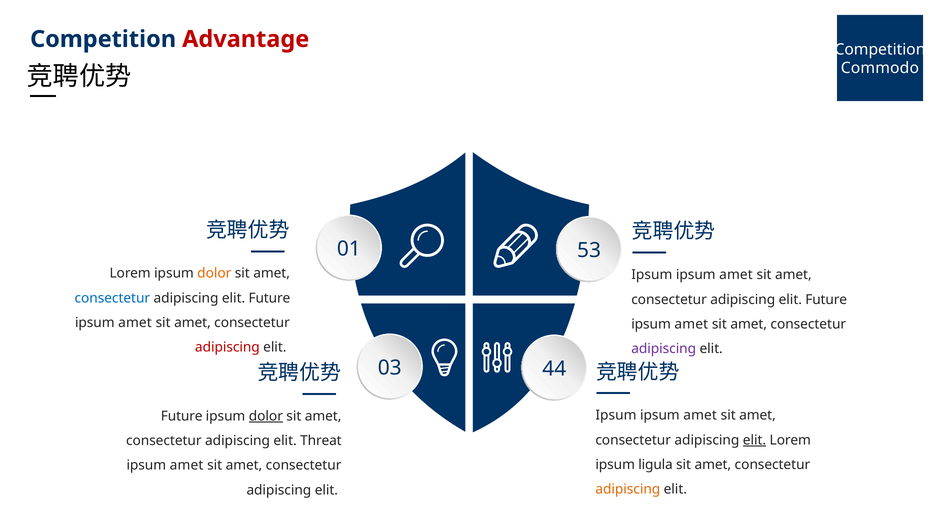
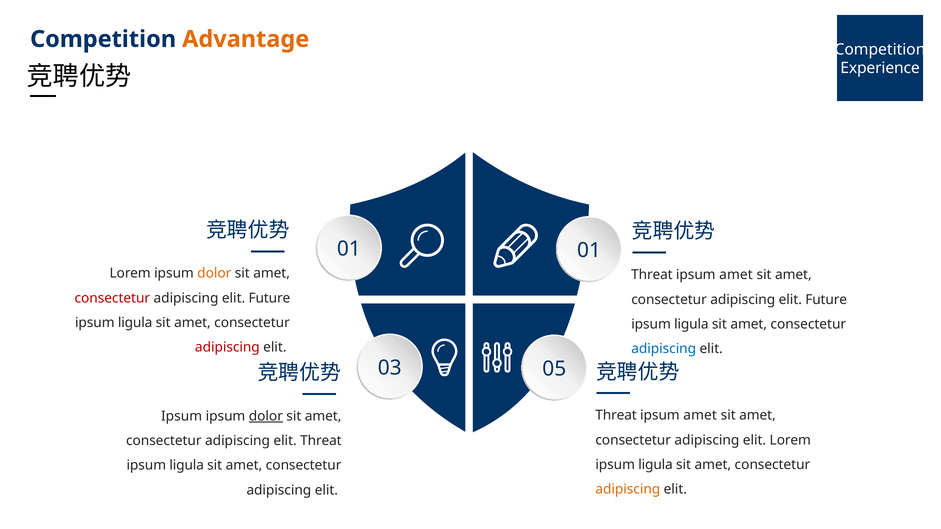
Advantage colour: red -> orange
Commodo: Commodo -> Experience
01 53: 53 -> 01
Ipsum at (652, 275): Ipsum -> Threat
consectetur at (112, 298) colour: blue -> red
amet at (135, 323): amet -> ligula
amet at (691, 324): amet -> ligula
adipiscing at (664, 349) colour: purple -> blue
44: 44 -> 05
Ipsum at (616, 416): Ipsum -> Threat
Future at (182, 416): Future -> Ipsum
elit at (754, 440) underline: present -> none
amet at (187, 466): amet -> ligula
